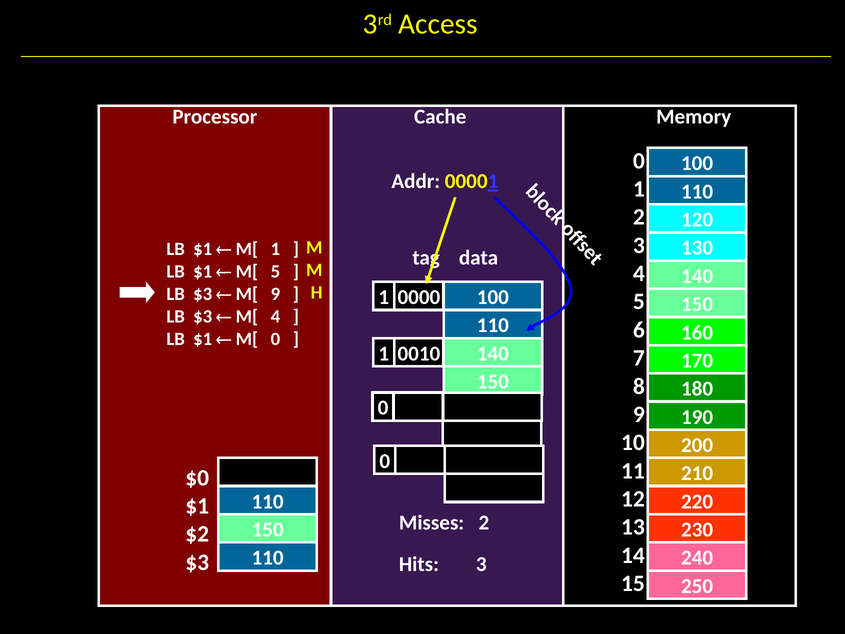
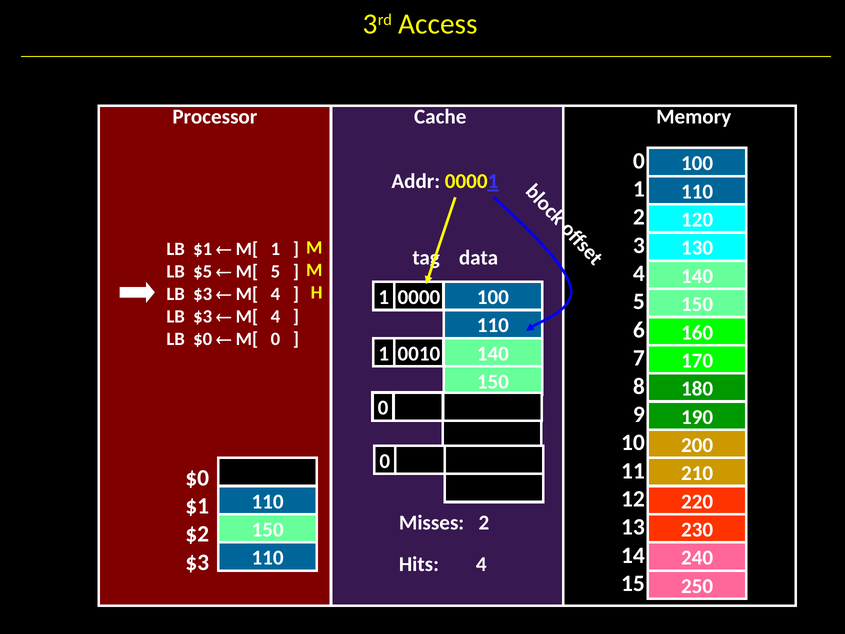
$1 at (203, 272): $1 -> $5
9 at (275, 294): 9 -> 4
$1 at (203, 339): $1 -> $0
Hits 3: 3 -> 4
